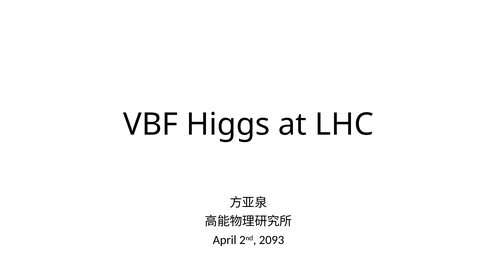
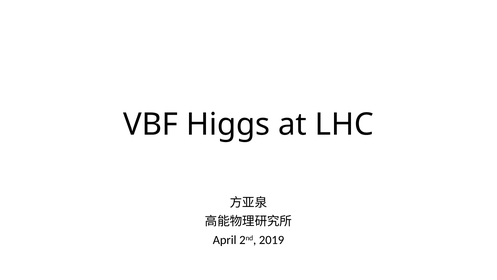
2093: 2093 -> 2019
